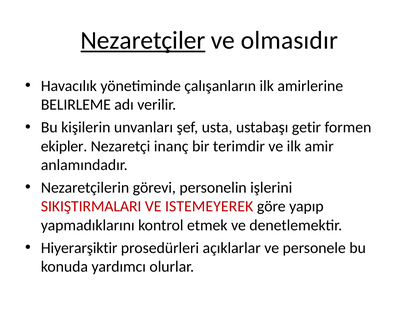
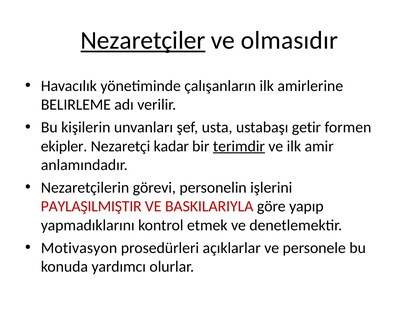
inanç: inanç -> kadar
terimdir underline: none -> present
SIKIŞTIRMALARI: SIKIŞTIRMALARI -> PAYLAŞILMIŞTIR
ISTEMEYEREK: ISTEMEYEREK -> BASKILARIYLA
Hiyerarşiktir: Hiyerarşiktir -> Motivasyon
